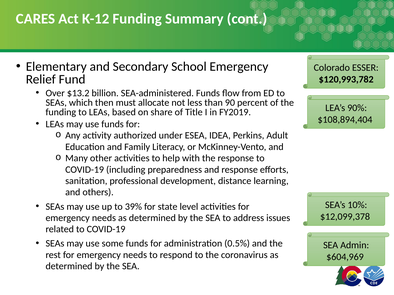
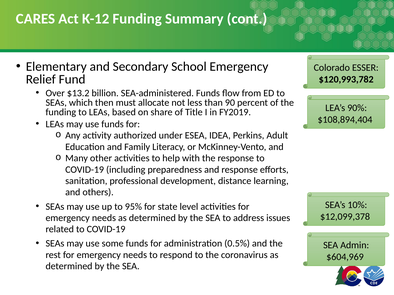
39%: 39% -> 95%
